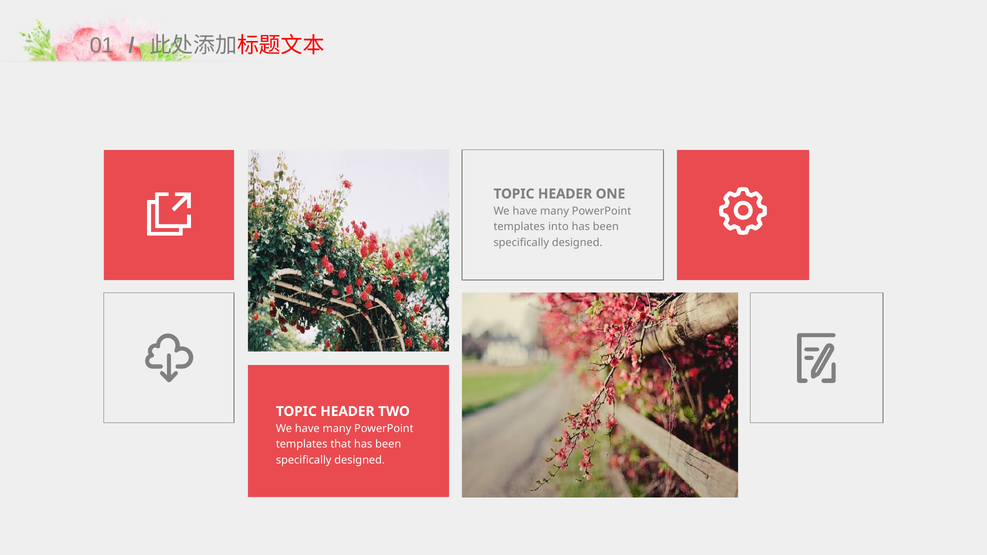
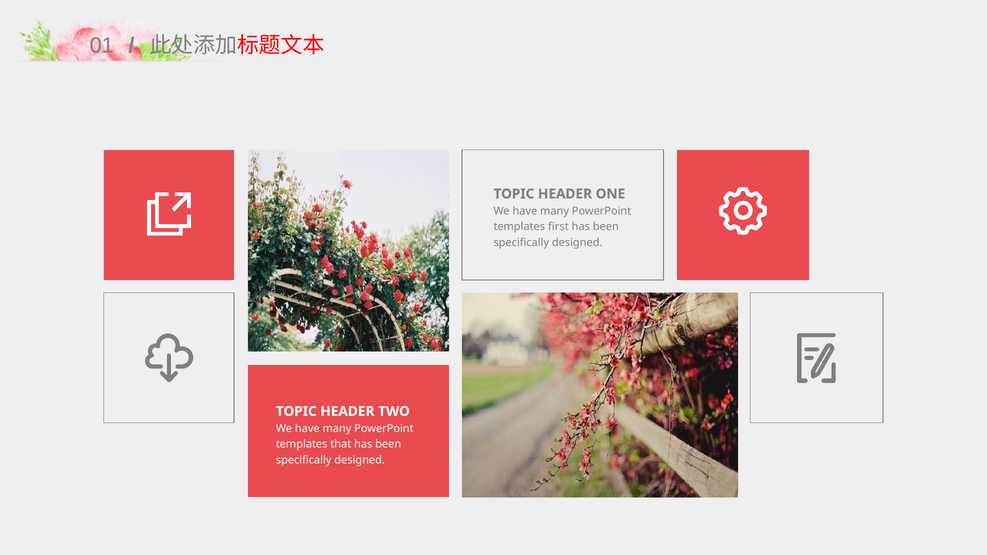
into: into -> first
